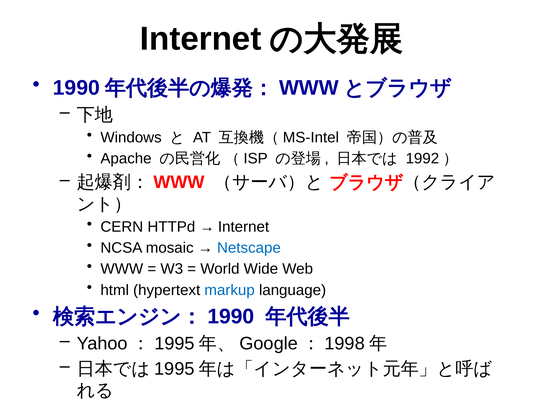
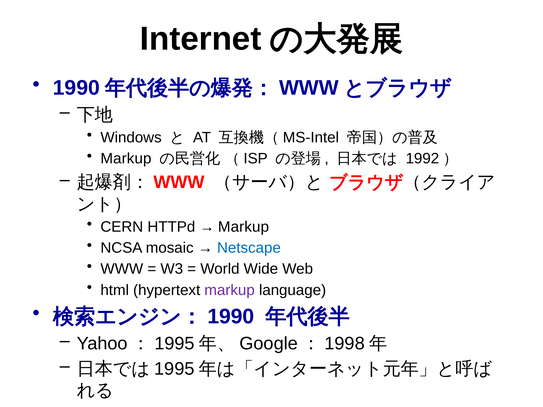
Apache at (126, 159): Apache -> Markup
Internet at (244, 227): Internet -> Markup
markup at (230, 290) colour: blue -> purple
